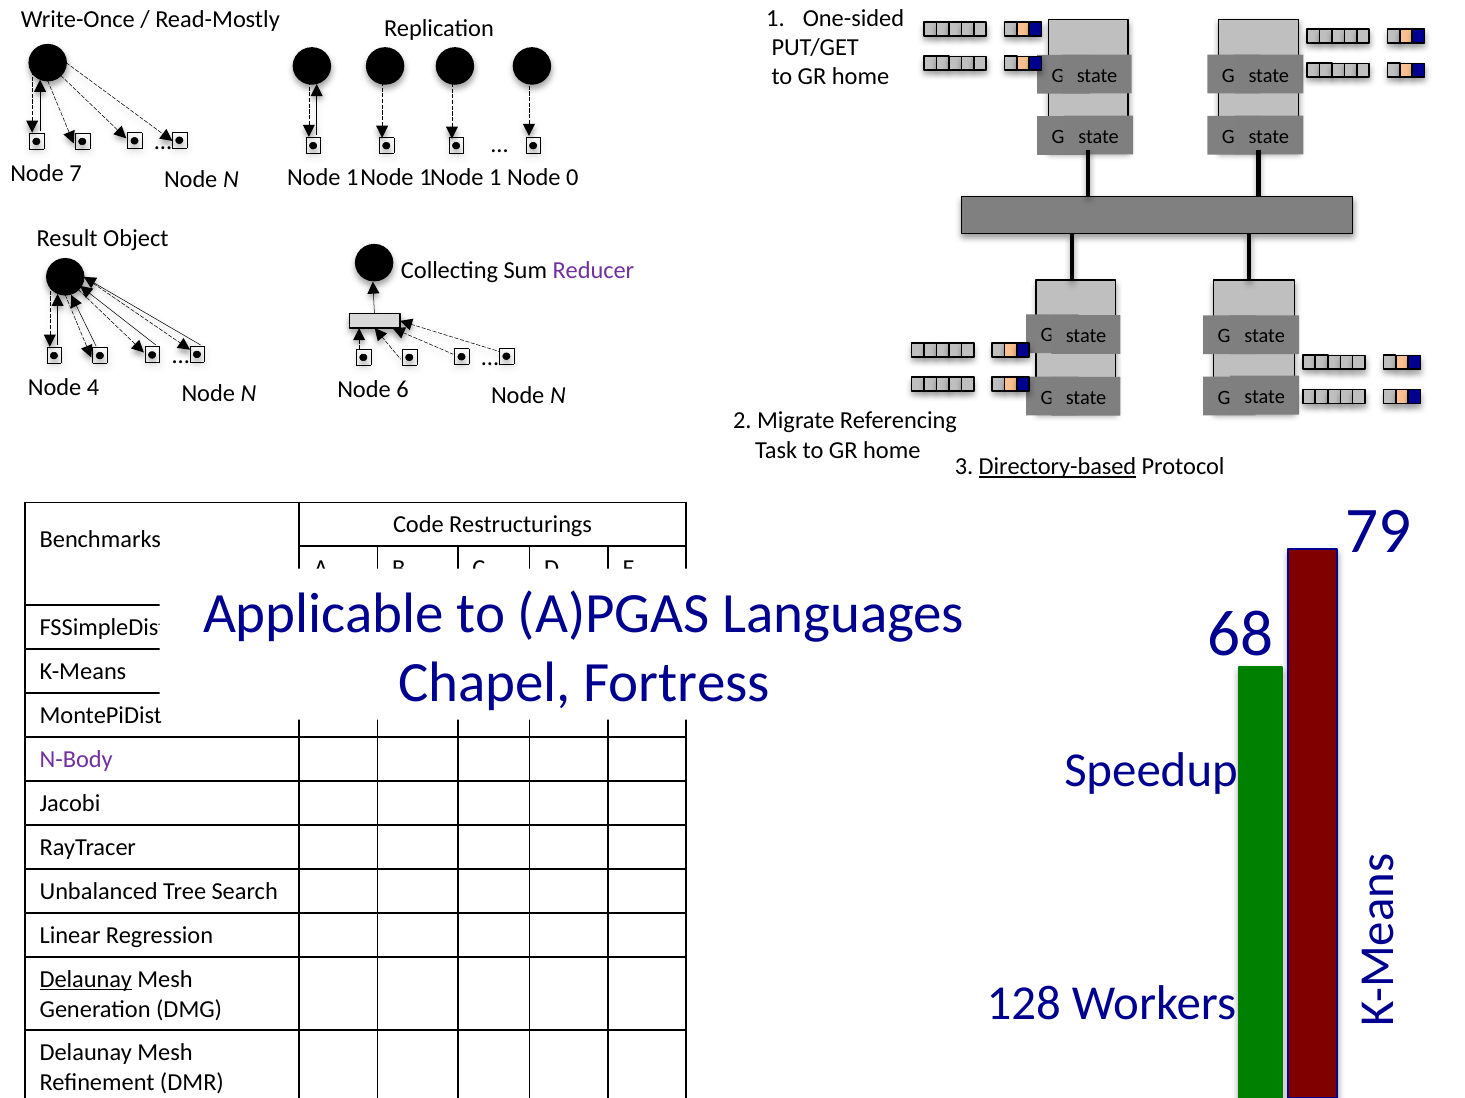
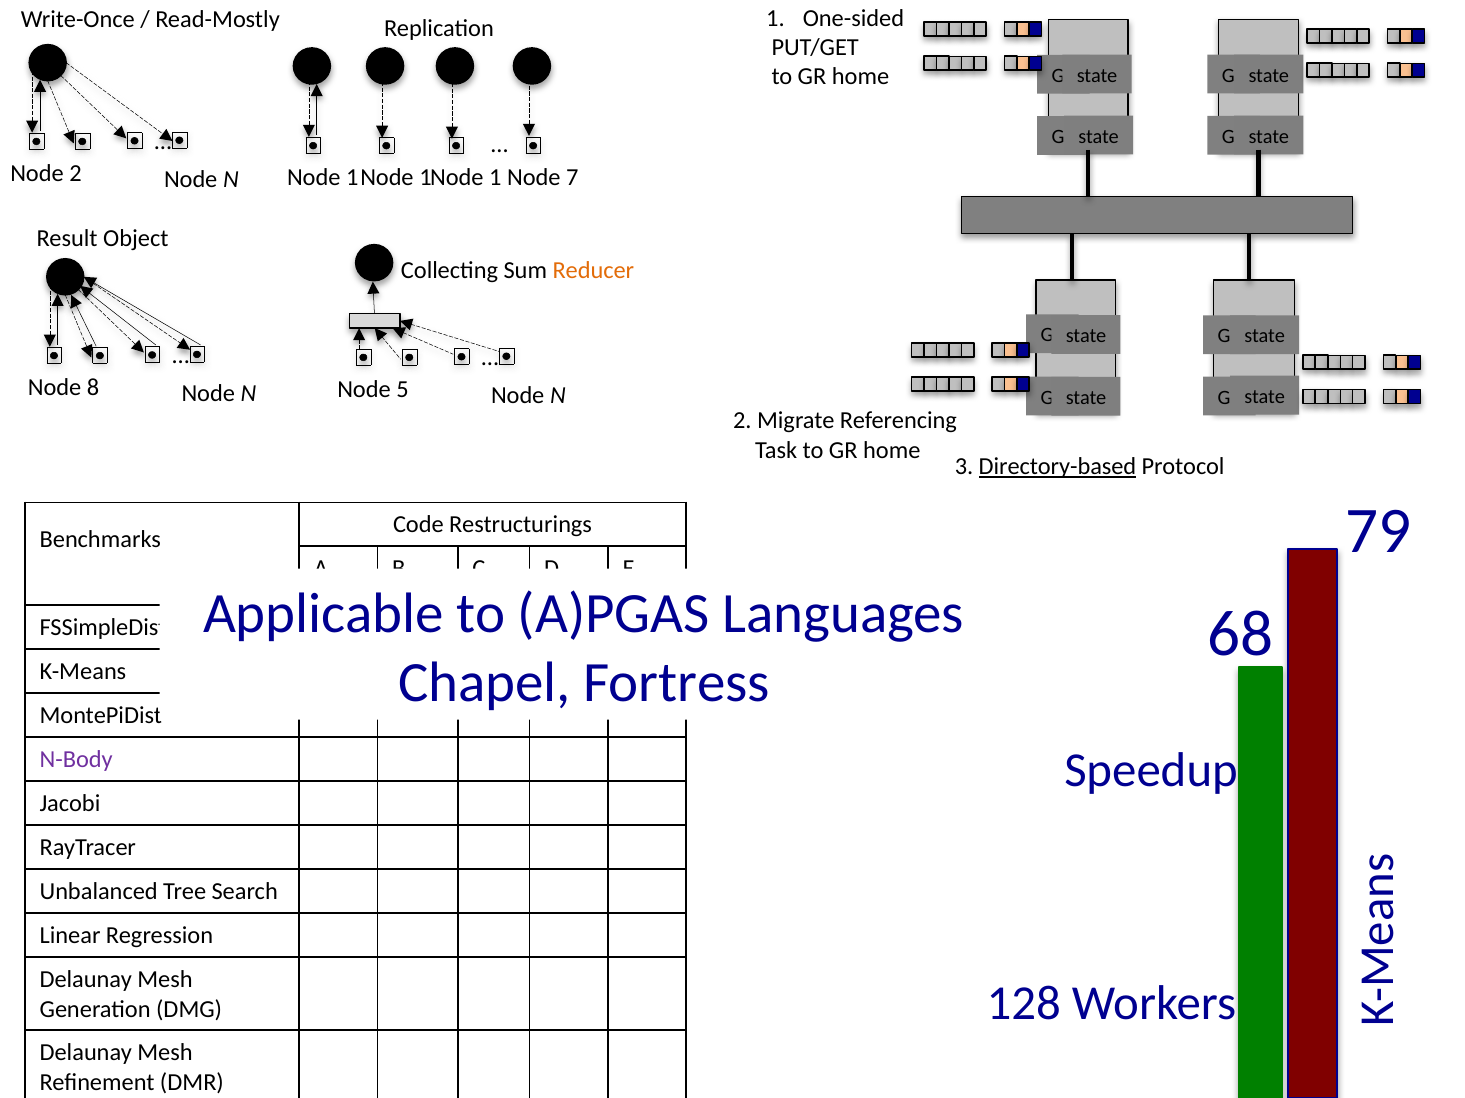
Node 7: 7 -> 2
0: 0 -> 7
Reducer colour: purple -> orange
4: 4 -> 8
6: 6 -> 5
Delaunay at (86, 980) underline: present -> none
